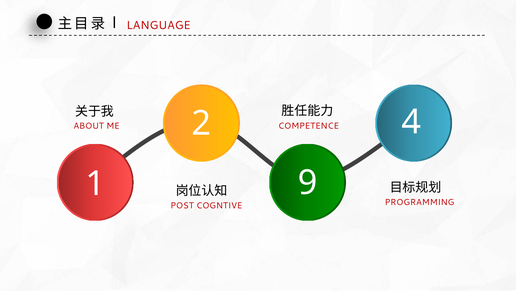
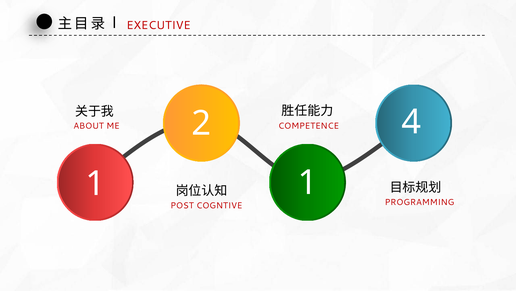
LANGUAGE: LANGUAGE -> EXECUTIVE
1 9: 9 -> 1
